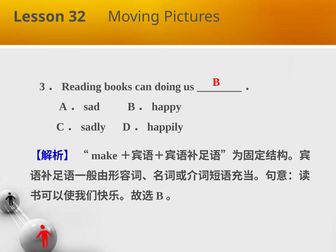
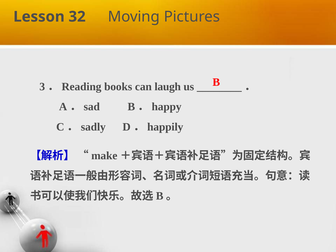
doing: doing -> laugh
